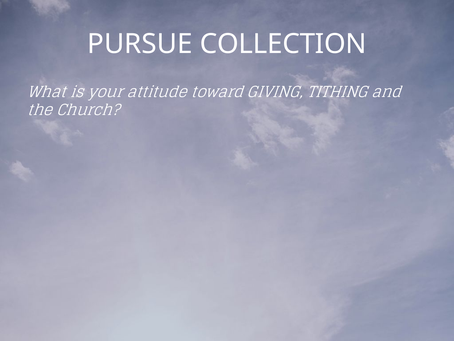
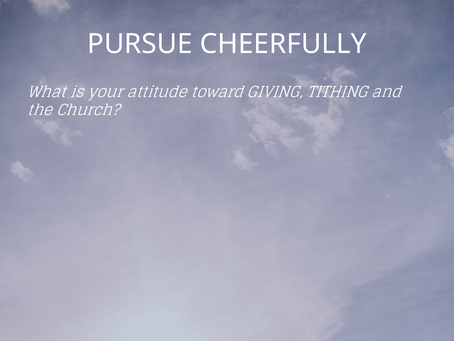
COLLECTION: COLLECTION -> CHEERFULLY
